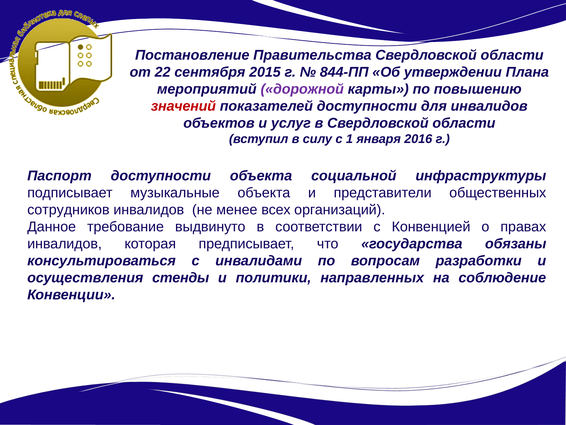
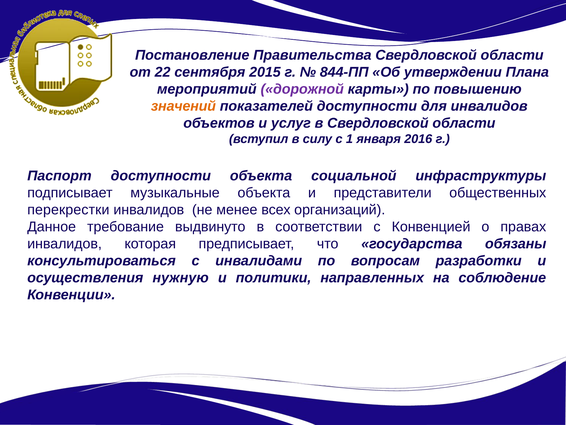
значений colour: red -> orange
сотрудников: сотрудников -> перекрестки
стенды: стенды -> нужную
